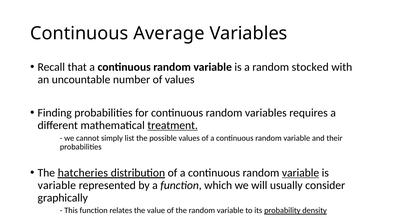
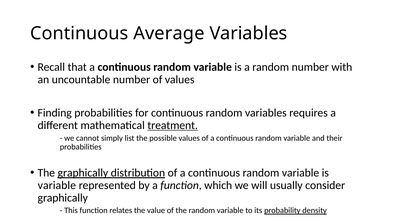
random stocked: stocked -> number
The hatcheries: hatcheries -> graphically
variable at (301, 173) underline: present -> none
